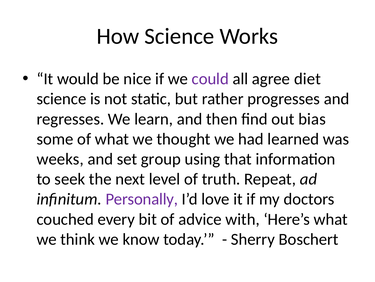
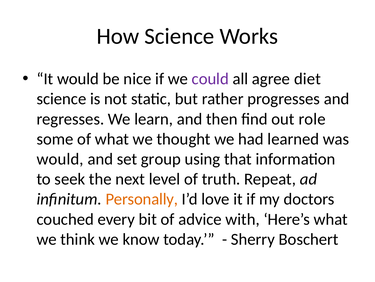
bias: bias -> role
weeks at (60, 159): weeks -> would
Personally colour: purple -> orange
